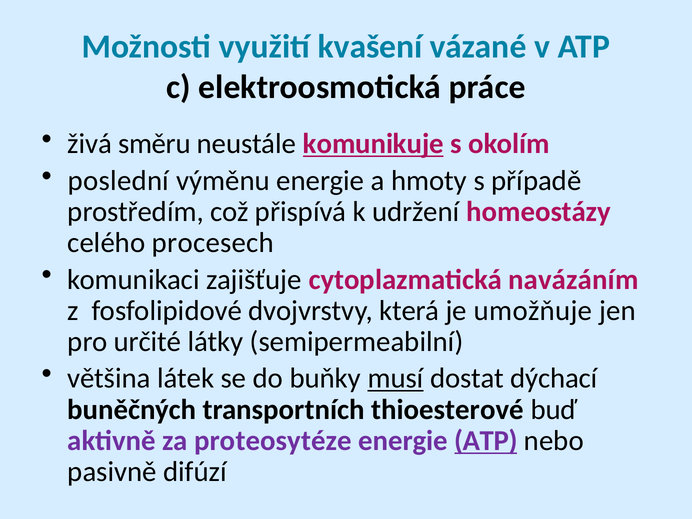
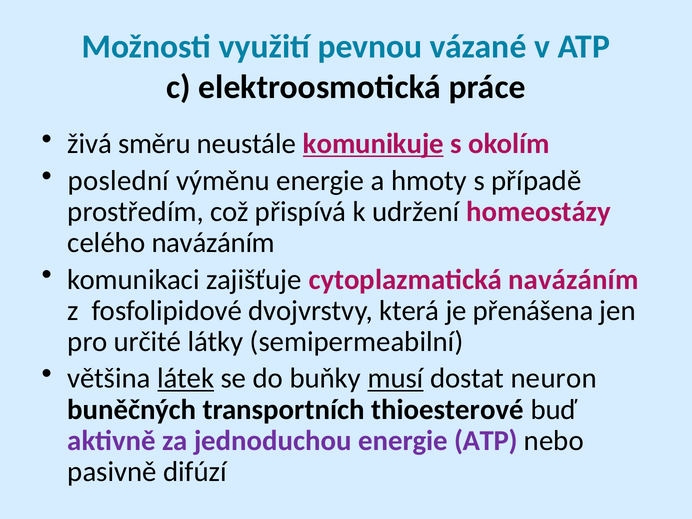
kvašení: kvašení -> pevnou
celého procesech: procesech -> navázáním
umožňuje: umožňuje -> přenášena
látek underline: none -> present
dýchací: dýchací -> neuron
proteosytéze: proteosytéze -> jednoduchou
ATP at (486, 441) underline: present -> none
